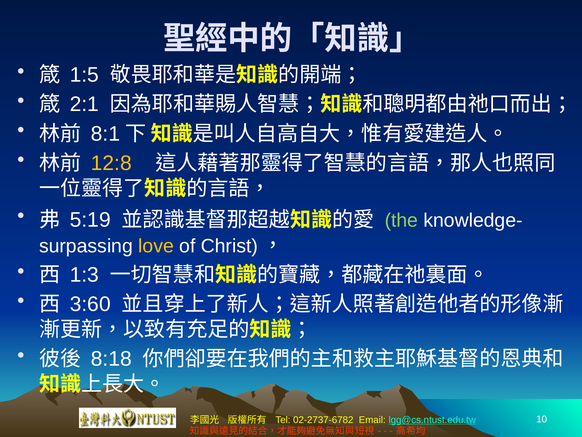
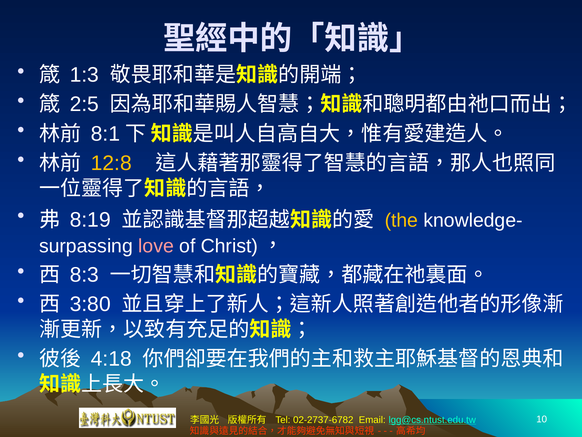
1:5: 1:5 -> 1:3
2:1: 2:1 -> 2:5
5:19: 5:19 -> 8:19
the colour: light green -> yellow
love colour: yellow -> pink
1:3: 1:3 -> 8:3
3:60: 3:60 -> 3:80
8:18: 8:18 -> 4:18
